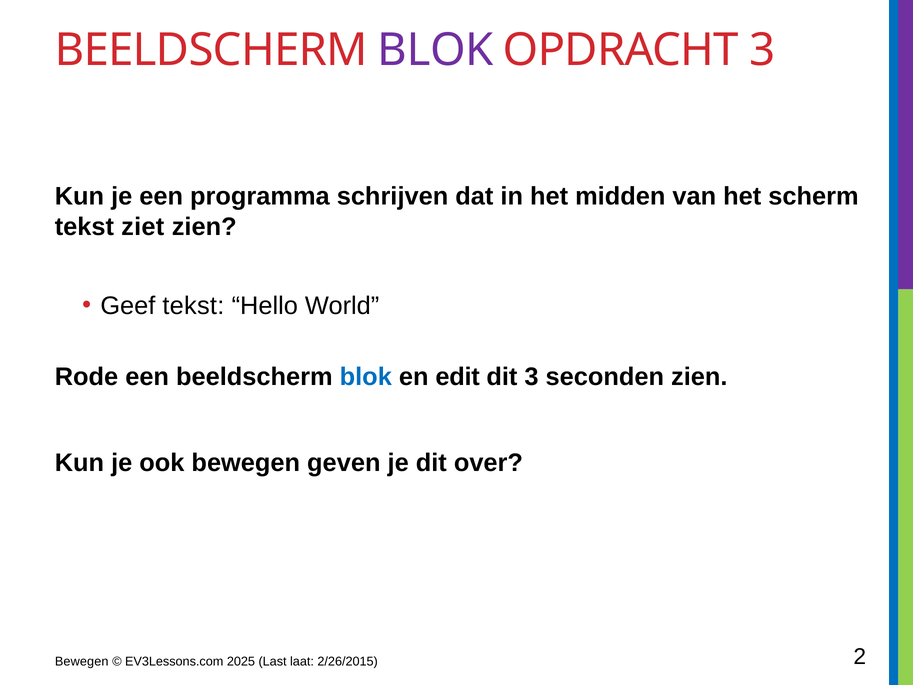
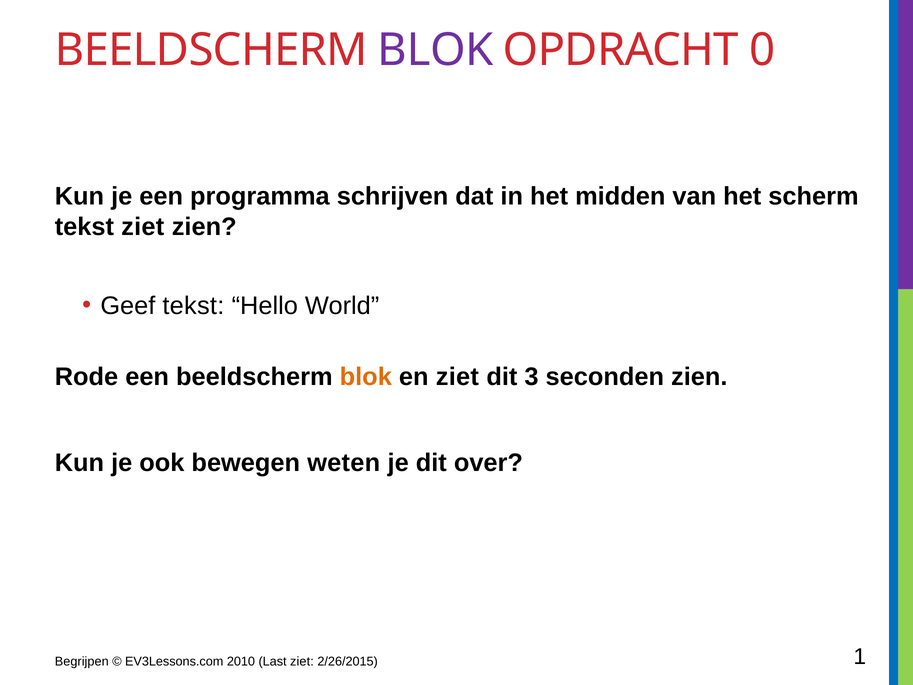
OPDRACHT 3: 3 -> 0
blok at (366, 377) colour: blue -> orange
en edit: edit -> ziet
geven: geven -> weten
Bewegen at (82, 661): Bewegen -> Begrijpen
2025: 2025 -> 2010
Last laat: laat -> ziet
2: 2 -> 1
